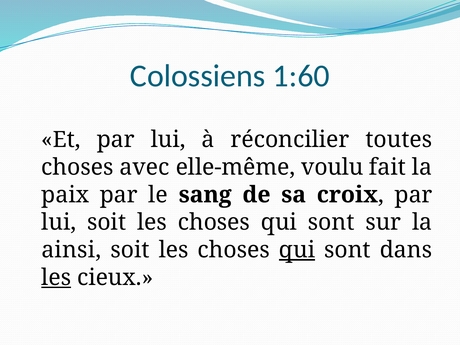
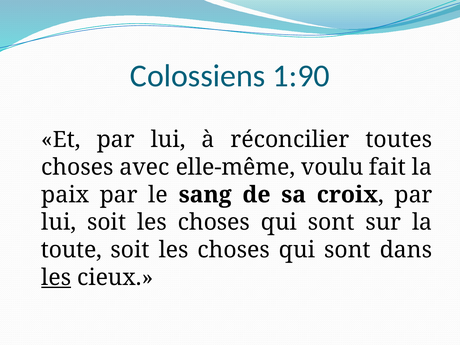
1:60: 1:60 -> 1:90
ainsi: ainsi -> toute
qui at (297, 250) underline: present -> none
